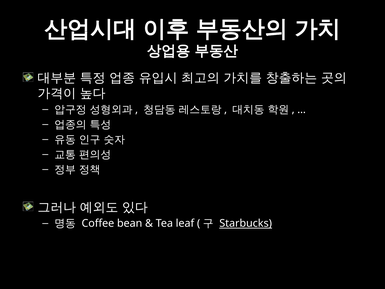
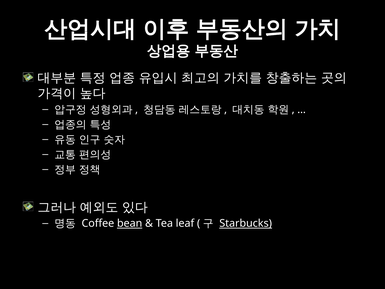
bean underline: none -> present
